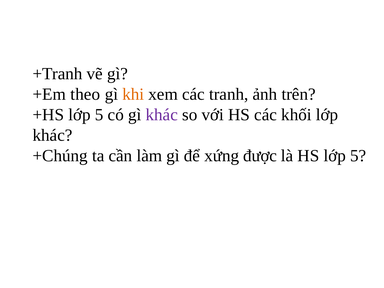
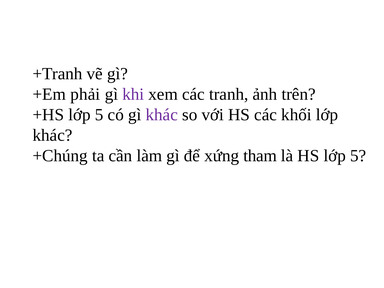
theo: theo -> phải
khi colour: orange -> purple
được: được -> tham
